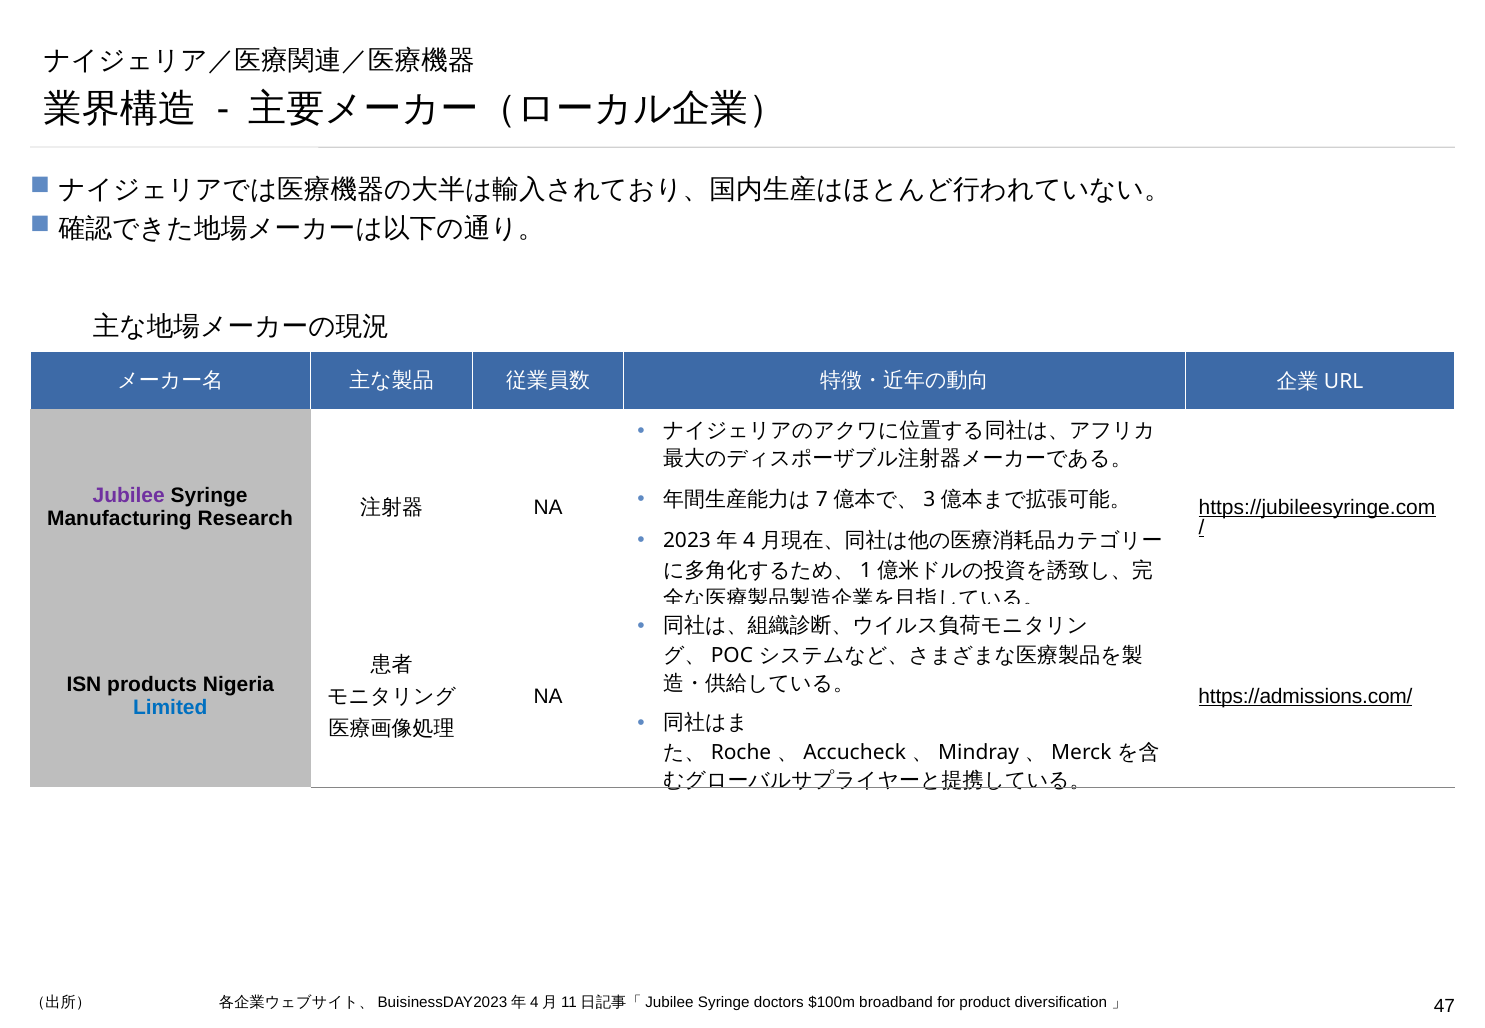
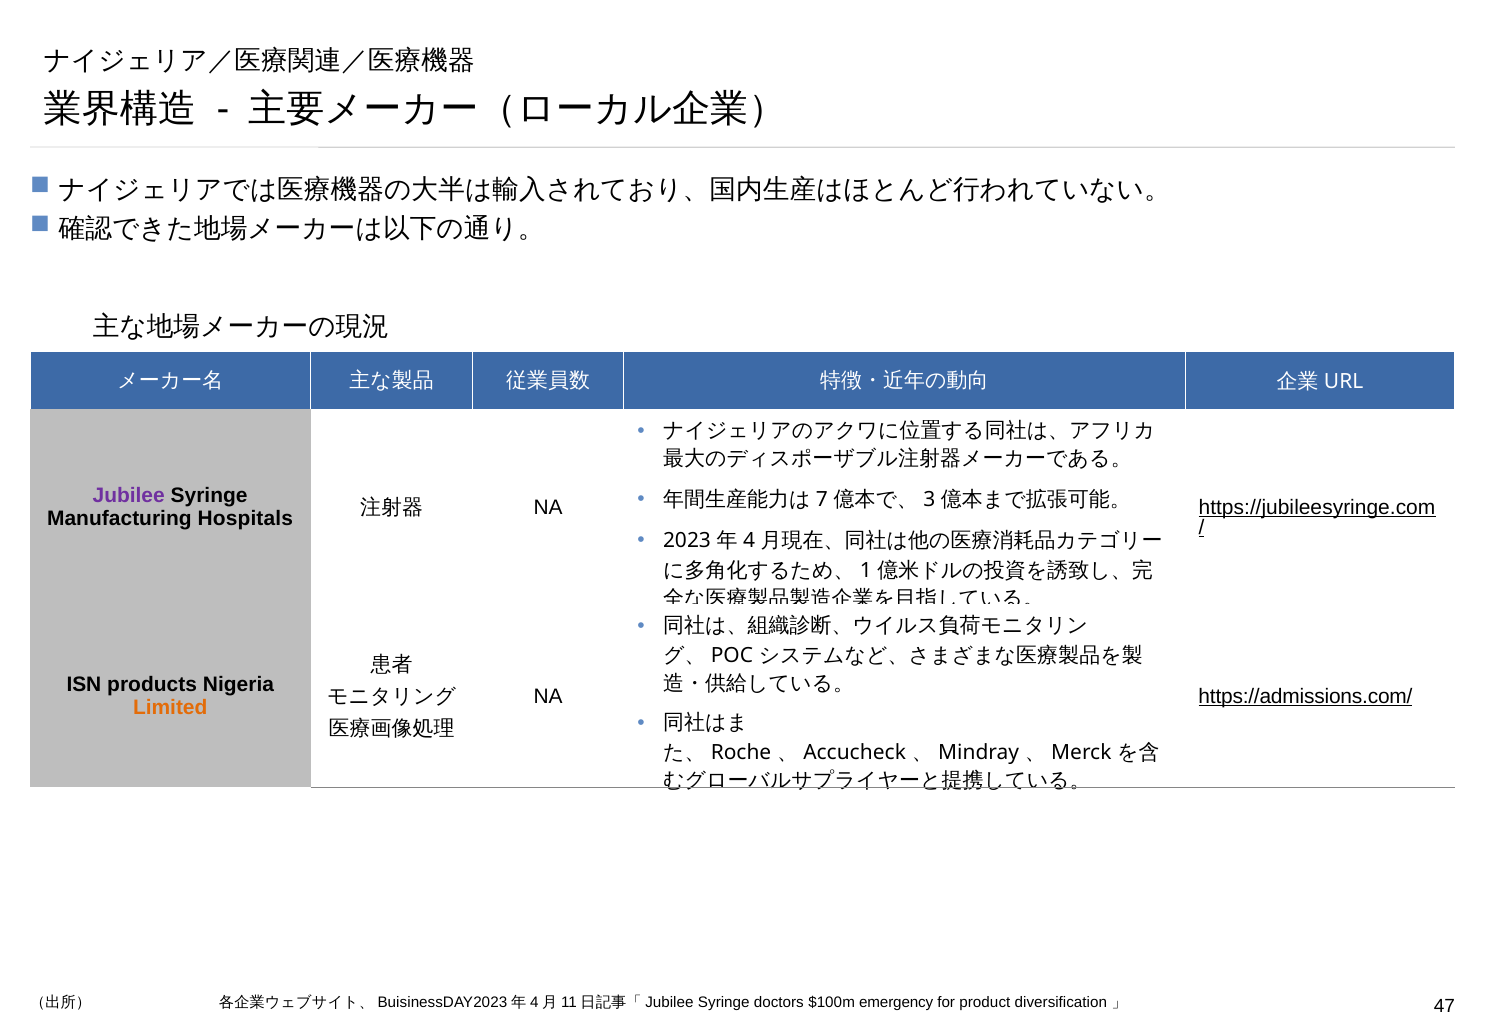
Research: Research -> Hospitals
Limited colour: blue -> orange
broadband: broadband -> emergency
